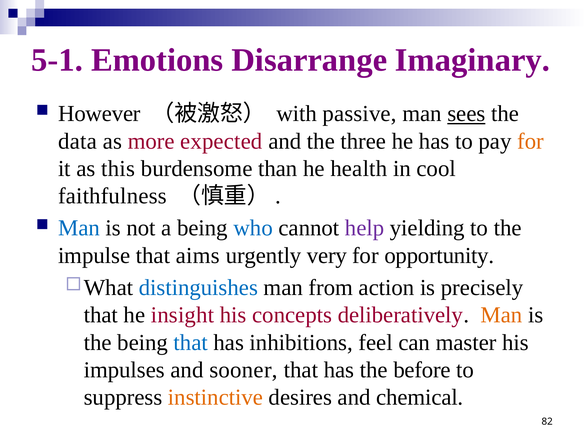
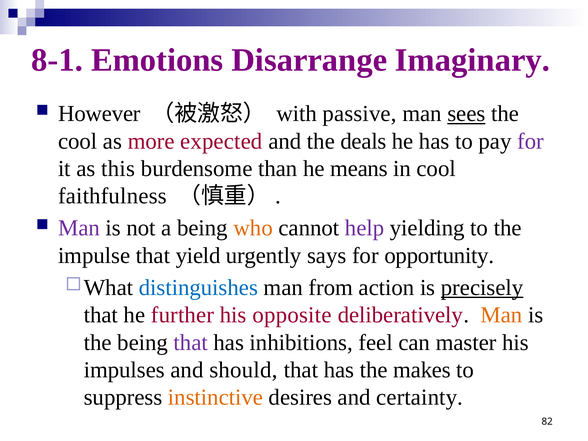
5-1: 5-1 -> 8-1
data at (78, 141): data -> cool
three: three -> deals
for at (530, 141) colour: orange -> purple
health: health -> means
Man at (79, 228) colour: blue -> purple
who colour: blue -> orange
aims: aims -> yield
very: very -> says
precisely underline: none -> present
insight: insight -> further
concepts: concepts -> opposite
that at (191, 343) colour: blue -> purple
sooner: sooner -> should
before: before -> makes
chemical: chemical -> certainty
